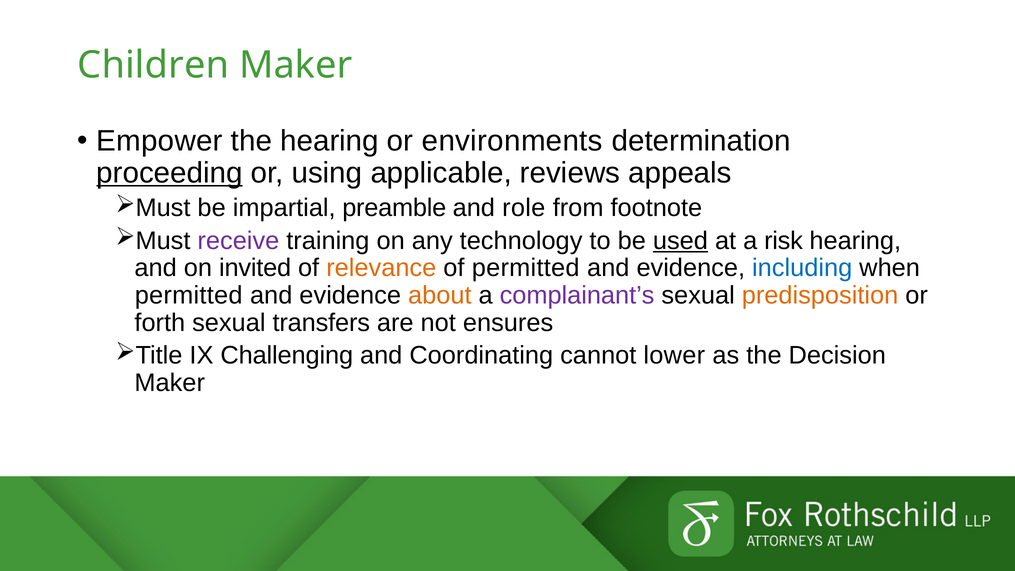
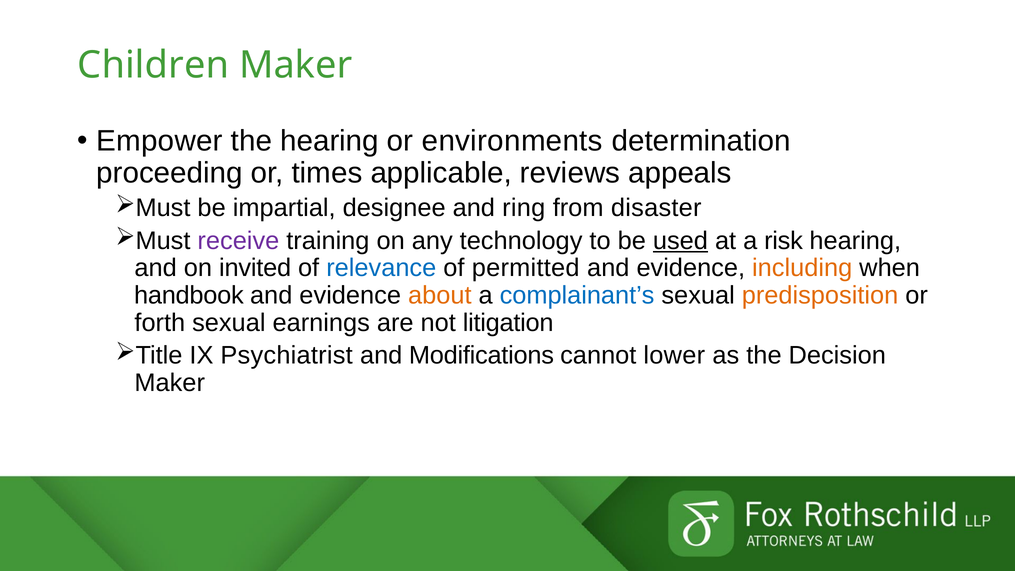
proceeding underline: present -> none
using: using -> times
preamble: preamble -> designee
role: role -> ring
footnote: footnote -> disaster
relevance colour: orange -> blue
including colour: blue -> orange
permitted at (189, 295): permitted -> handbook
complainant’s colour: purple -> blue
transfers: transfers -> earnings
ensures: ensures -> litigation
Challenging: Challenging -> Psychiatrist
Coordinating: Coordinating -> Modifications
